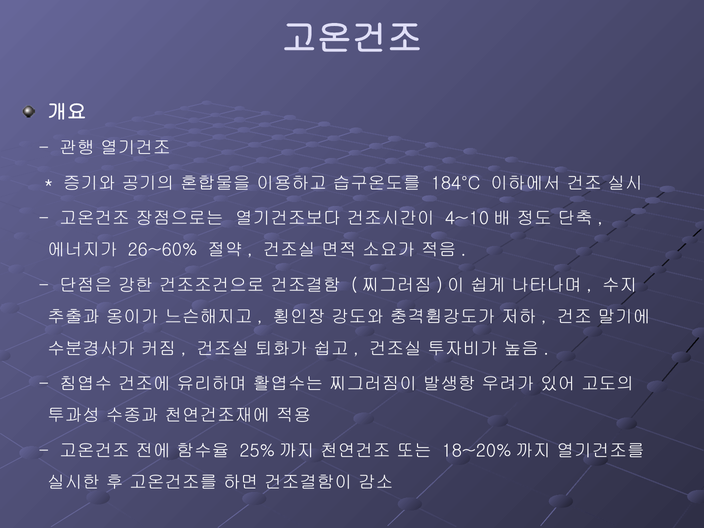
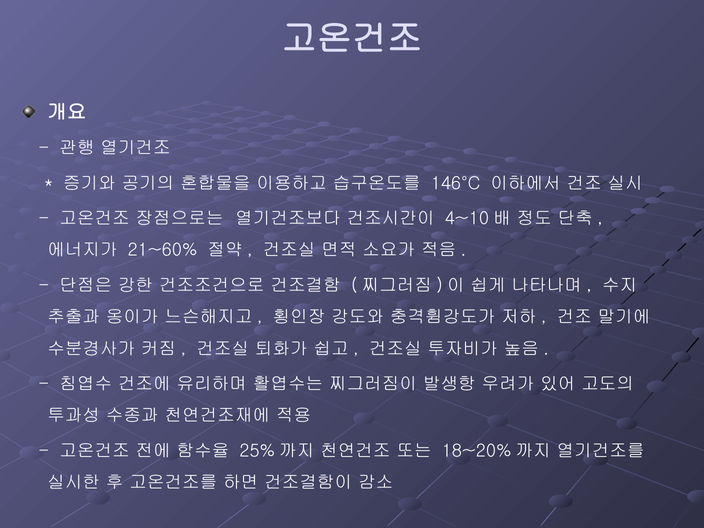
184°C: 184°C -> 146°C
26~60%: 26~60% -> 21~60%
